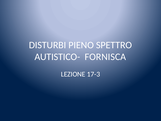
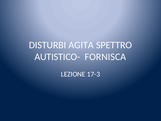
PIENO: PIENO -> AGITA
